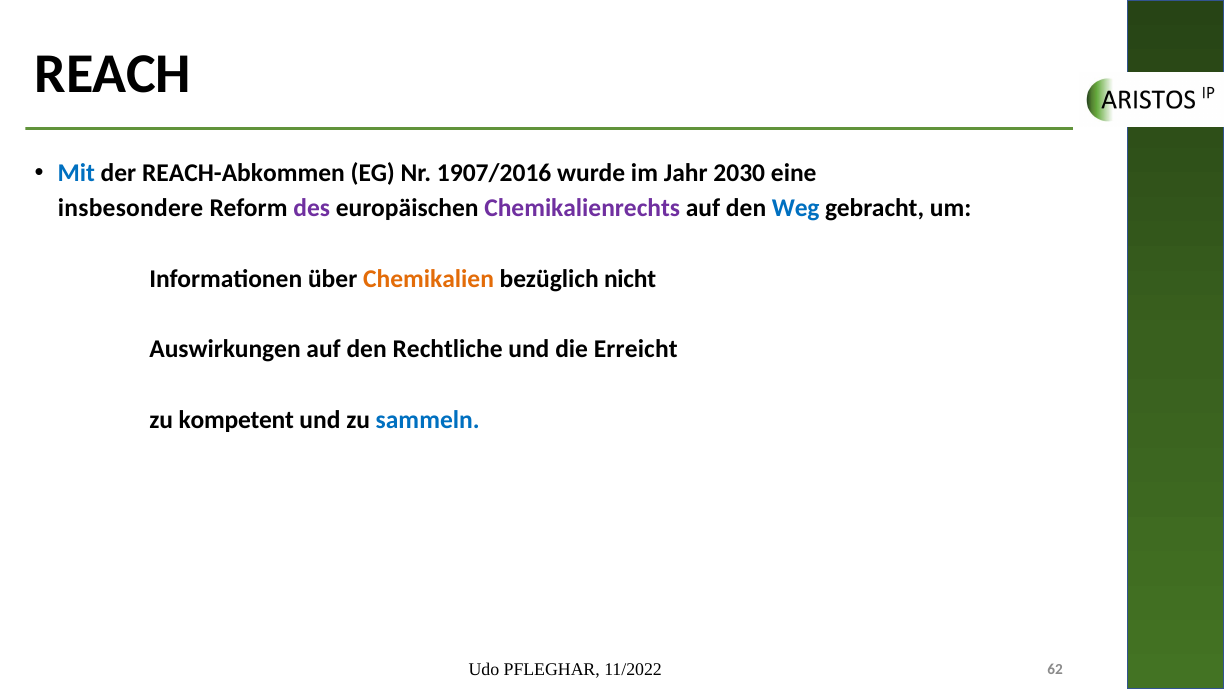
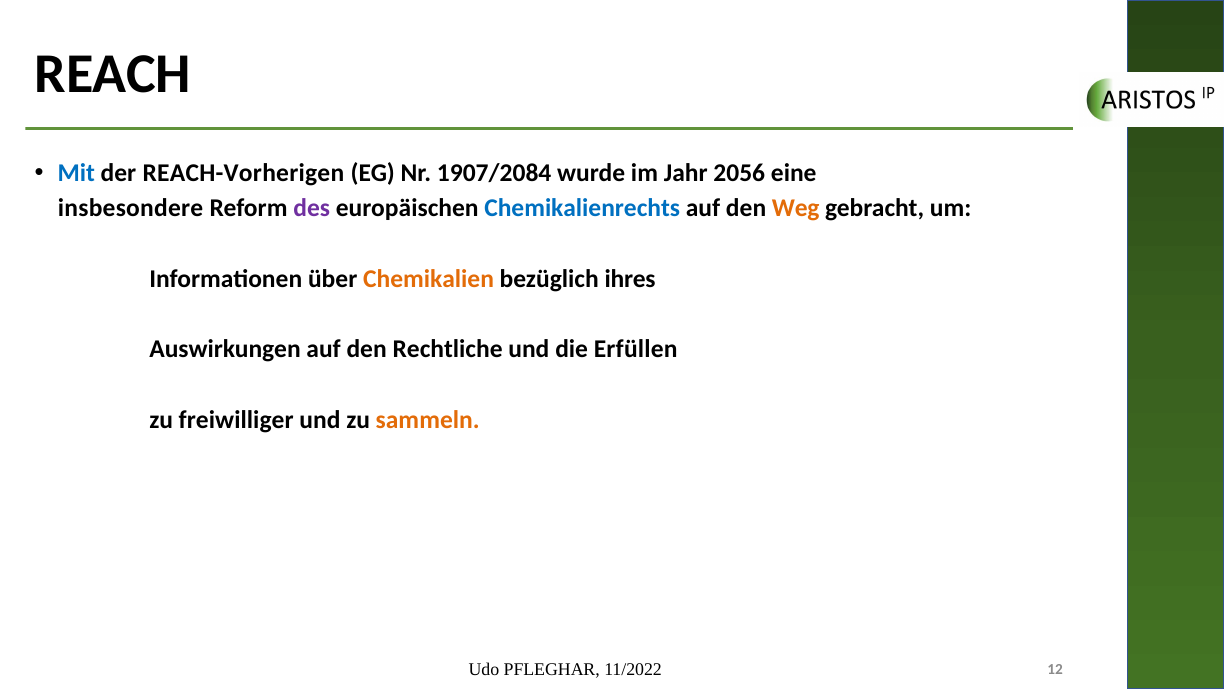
REACH-Abkommen: REACH-Abkommen -> REACH-Vorherigen
1907/2016: 1907/2016 -> 1907/2084
2030: 2030 -> 2056
Chemikalienrechts colour: purple -> blue
Weg colour: blue -> orange
nicht: nicht -> ihres
Erreicht: Erreicht -> Erfüllen
kompetent: kompetent -> freiwilliger
sammeln colour: blue -> orange
62: 62 -> 12
